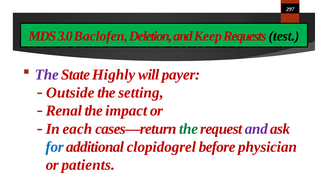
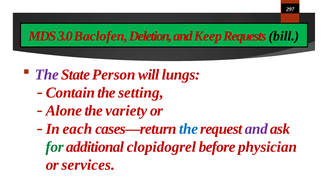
test: test -> bill
Highly: Highly -> Person
payer: payer -> lungs
Outside: Outside -> Contain
Renal: Renal -> Alone
impact: impact -> variety
the at (188, 128) colour: green -> blue
for colour: blue -> green
patients: patients -> services
